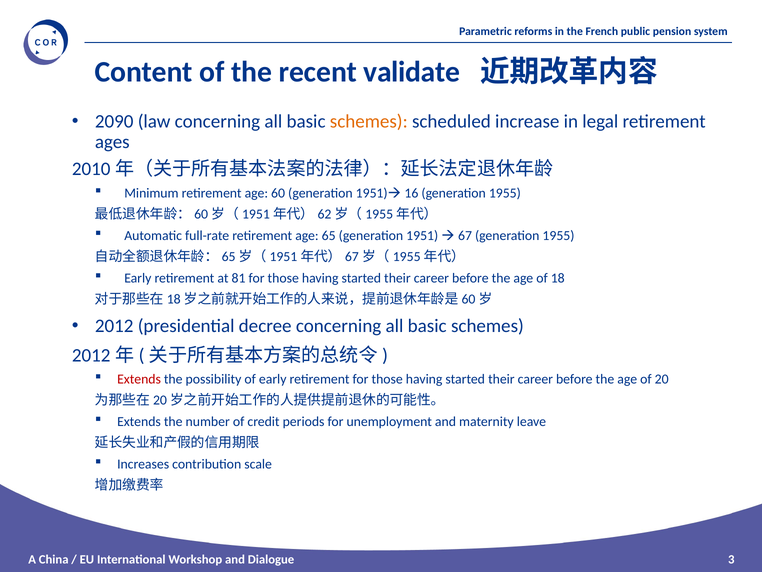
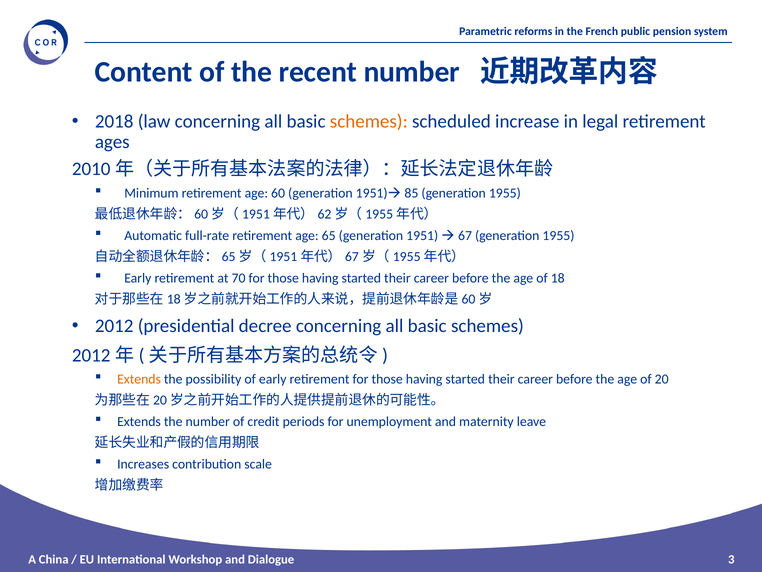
recent validate: validate -> number
2090: 2090 -> 2018
16: 16 -> 85
81: 81 -> 70
Extends at (139, 379) colour: red -> orange
